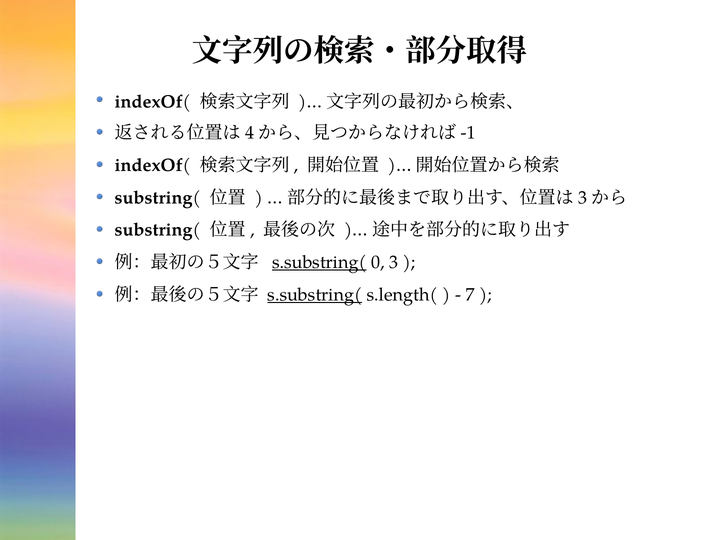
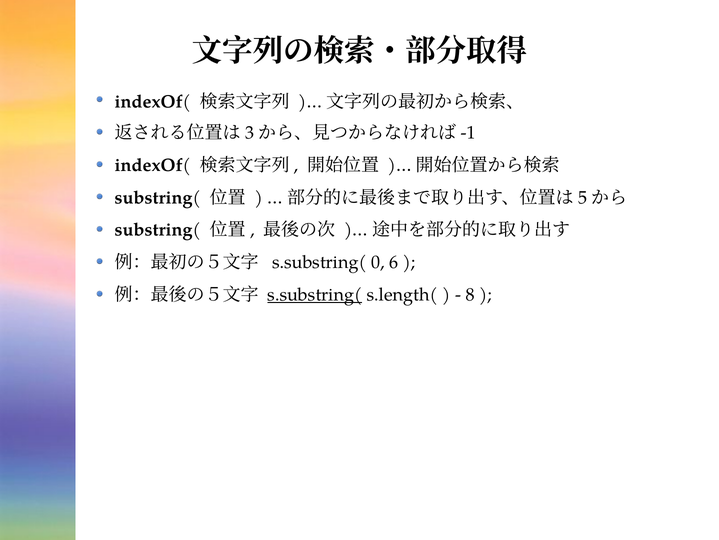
4: 4 -> 3
3 at (583, 197): 3 -> 5
s.substring( at (319, 262) underline: present -> none
0 3: 3 -> 6
7: 7 -> 8
